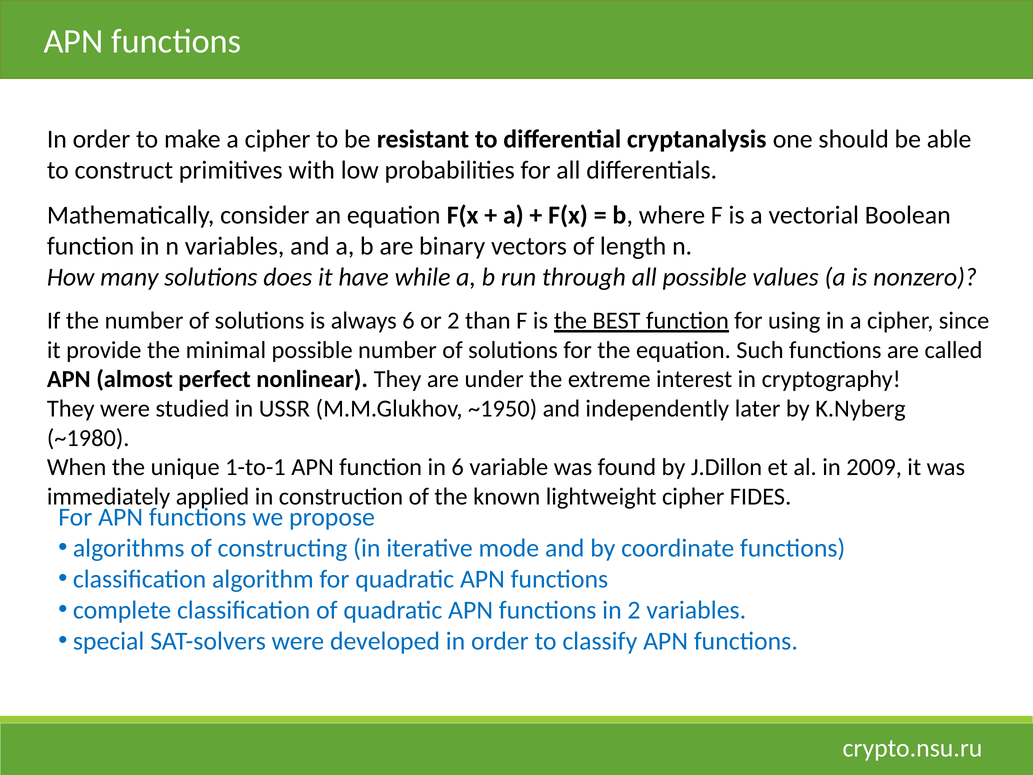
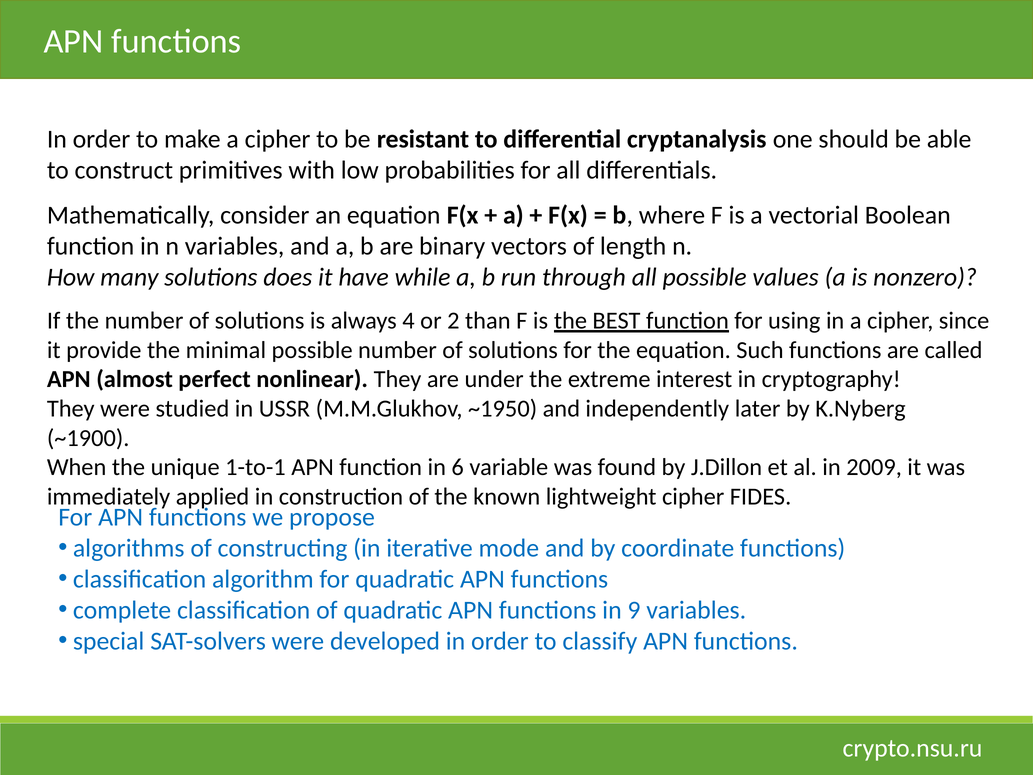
always 6: 6 -> 4
~1980: ~1980 -> ~1900
in 2: 2 -> 9
